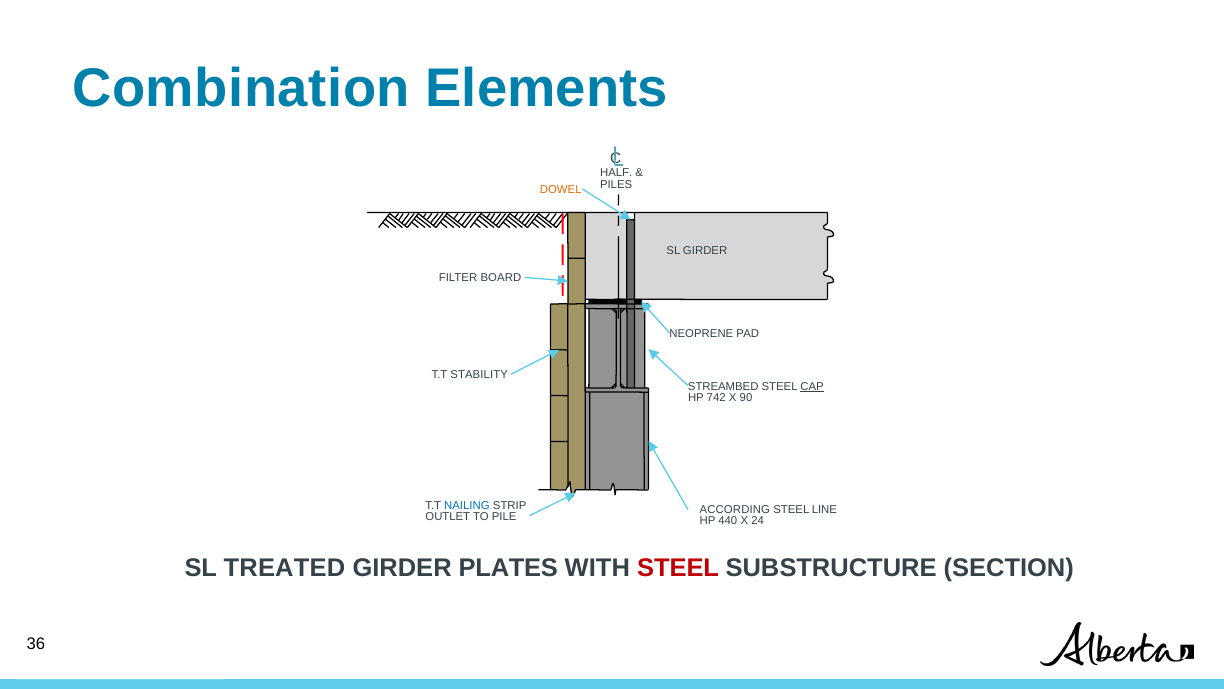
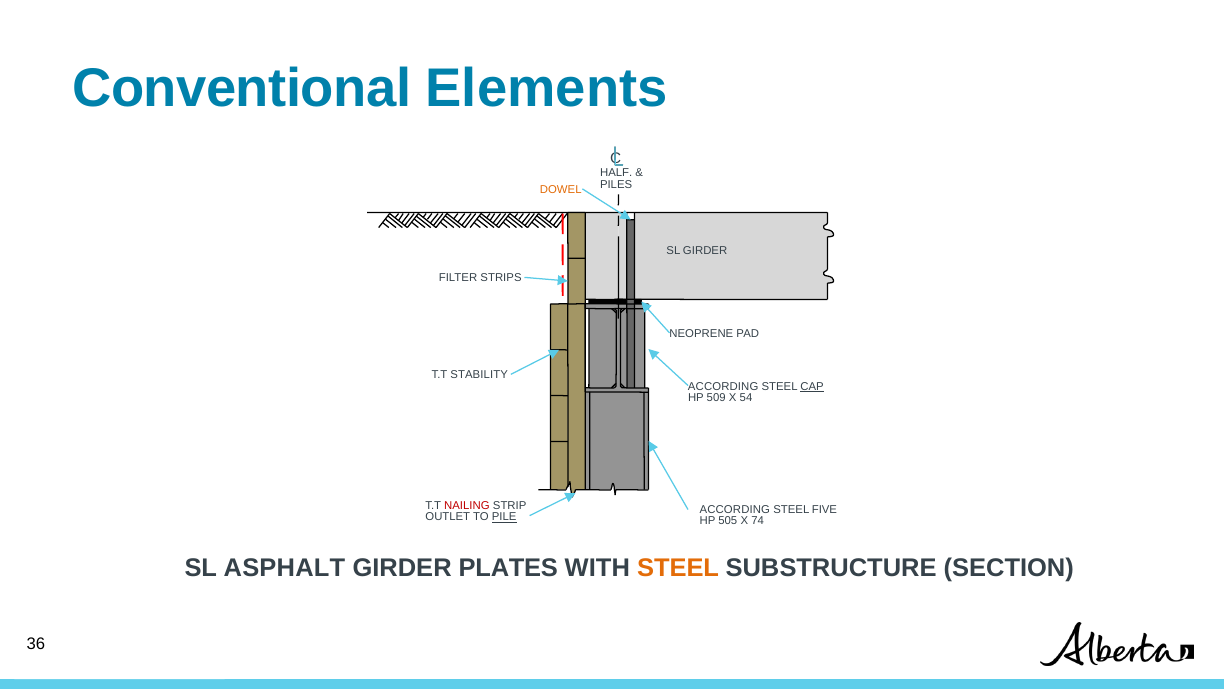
Combination: Combination -> Conventional
BOARD: BOARD -> STRIPS
STREAMBED at (723, 386): STREAMBED -> ACCORDING
742: 742 -> 509
90: 90 -> 54
NAILING colour: blue -> red
LINE: LINE -> FIVE
PILE underline: none -> present
440: 440 -> 505
24: 24 -> 74
TREATED: TREATED -> ASPHALT
STEEL at (678, 568) colour: red -> orange
